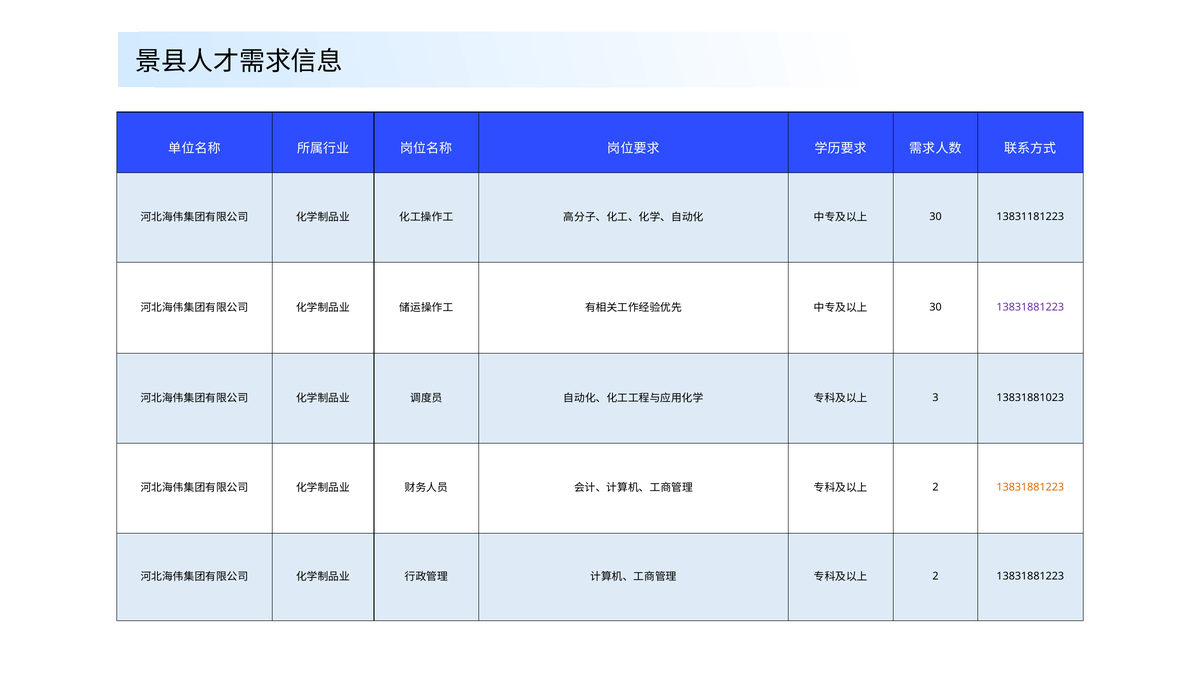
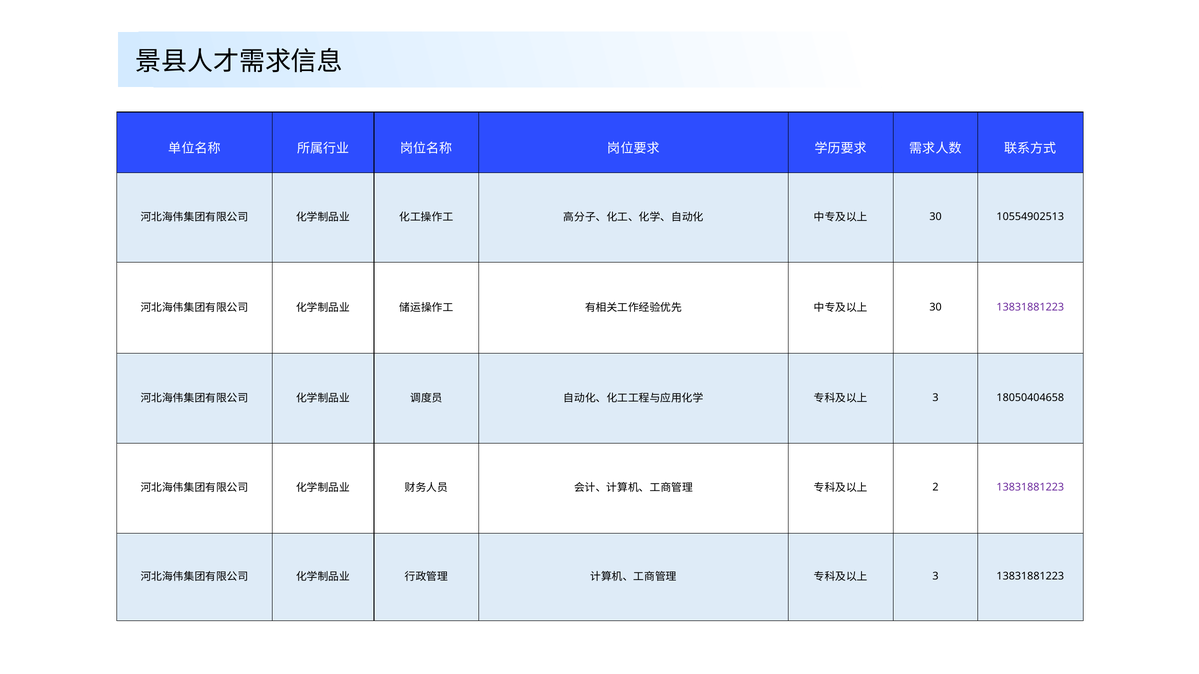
13831181223: 13831181223 -> 10554902513
13831881023: 13831881023 -> 18050404658
13831881223 at (1030, 488) colour: orange -> purple
2 at (936, 577): 2 -> 3
